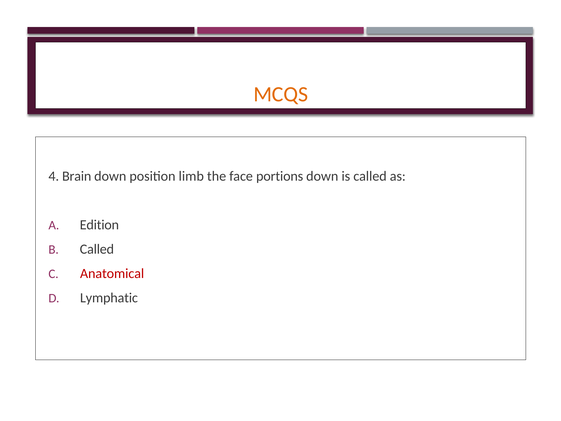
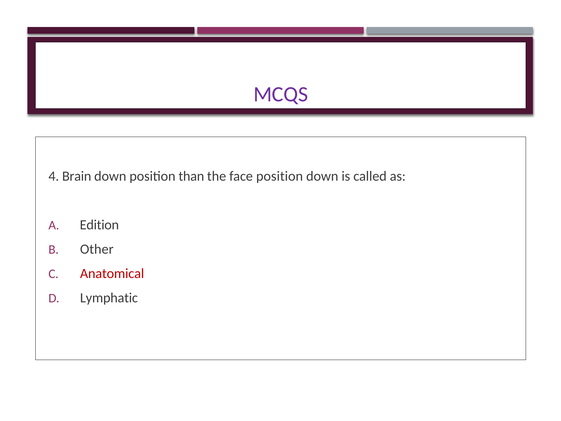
MCQS colour: orange -> purple
limb: limb -> than
face portions: portions -> position
Called at (97, 249): Called -> Other
